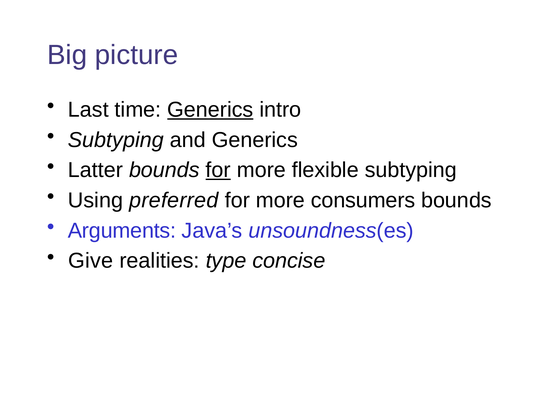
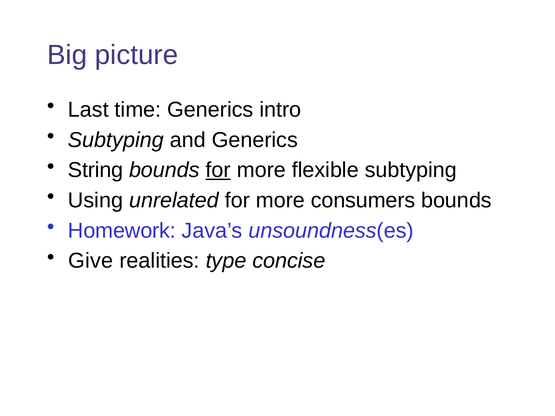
Generics at (210, 110) underline: present -> none
Latter: Latter -> String
preferred: preferred -> unrelated
Arguments: Arguments -> Homework
